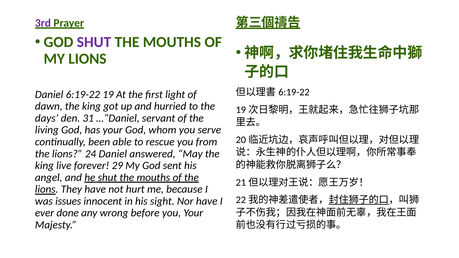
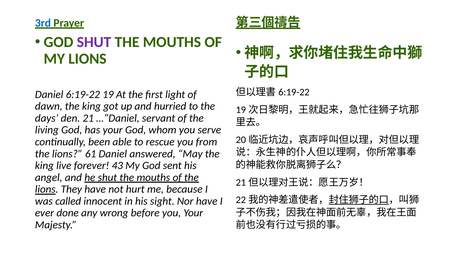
3rd colour: purple -> blue
31: 31 -> 21
24: 24 -> 61
29: 29 -> 43
issues: issues -> called
